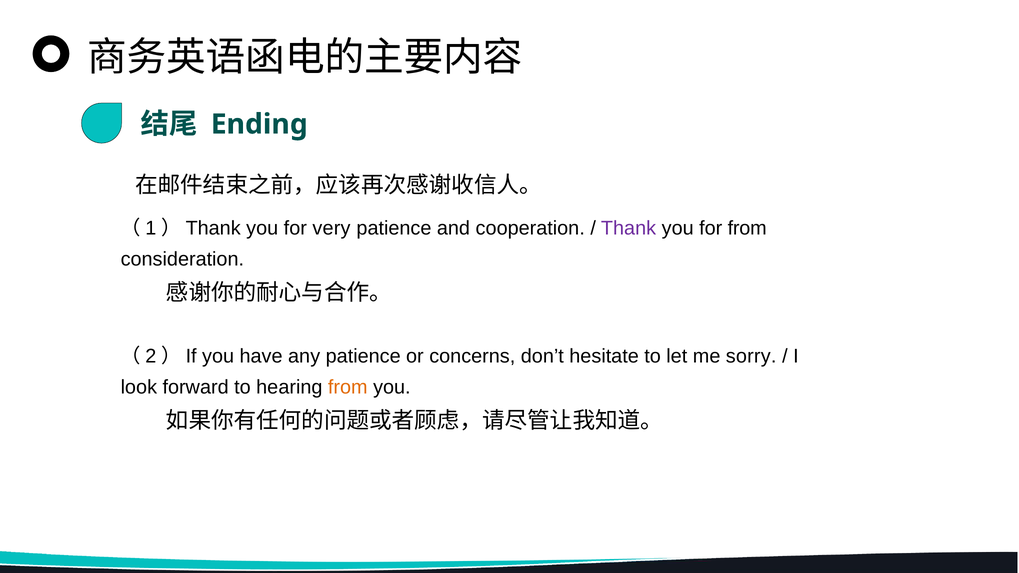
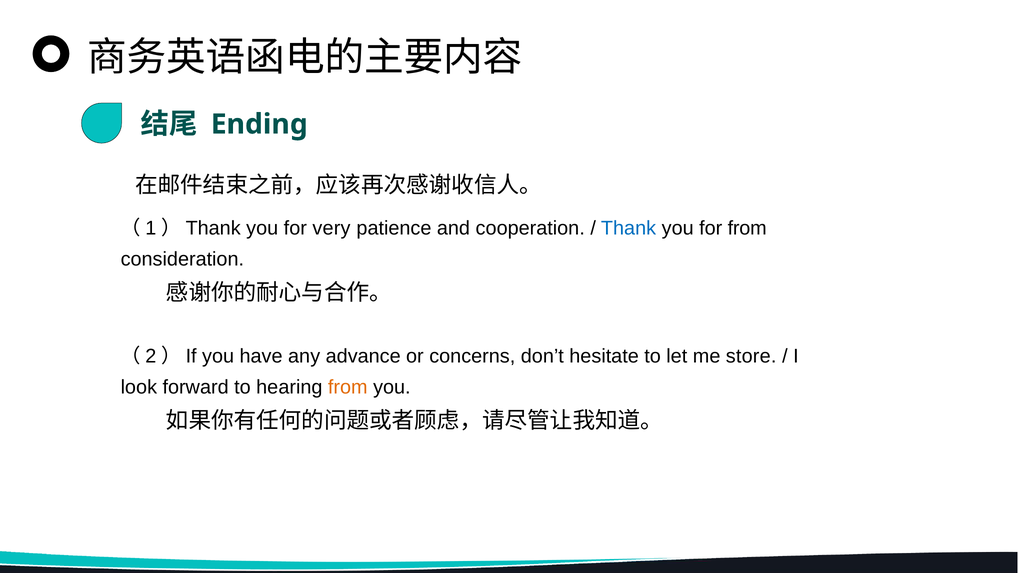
Thank colour: purple -> blue
any patience: patience -> advance
sorry: sorry -> store
